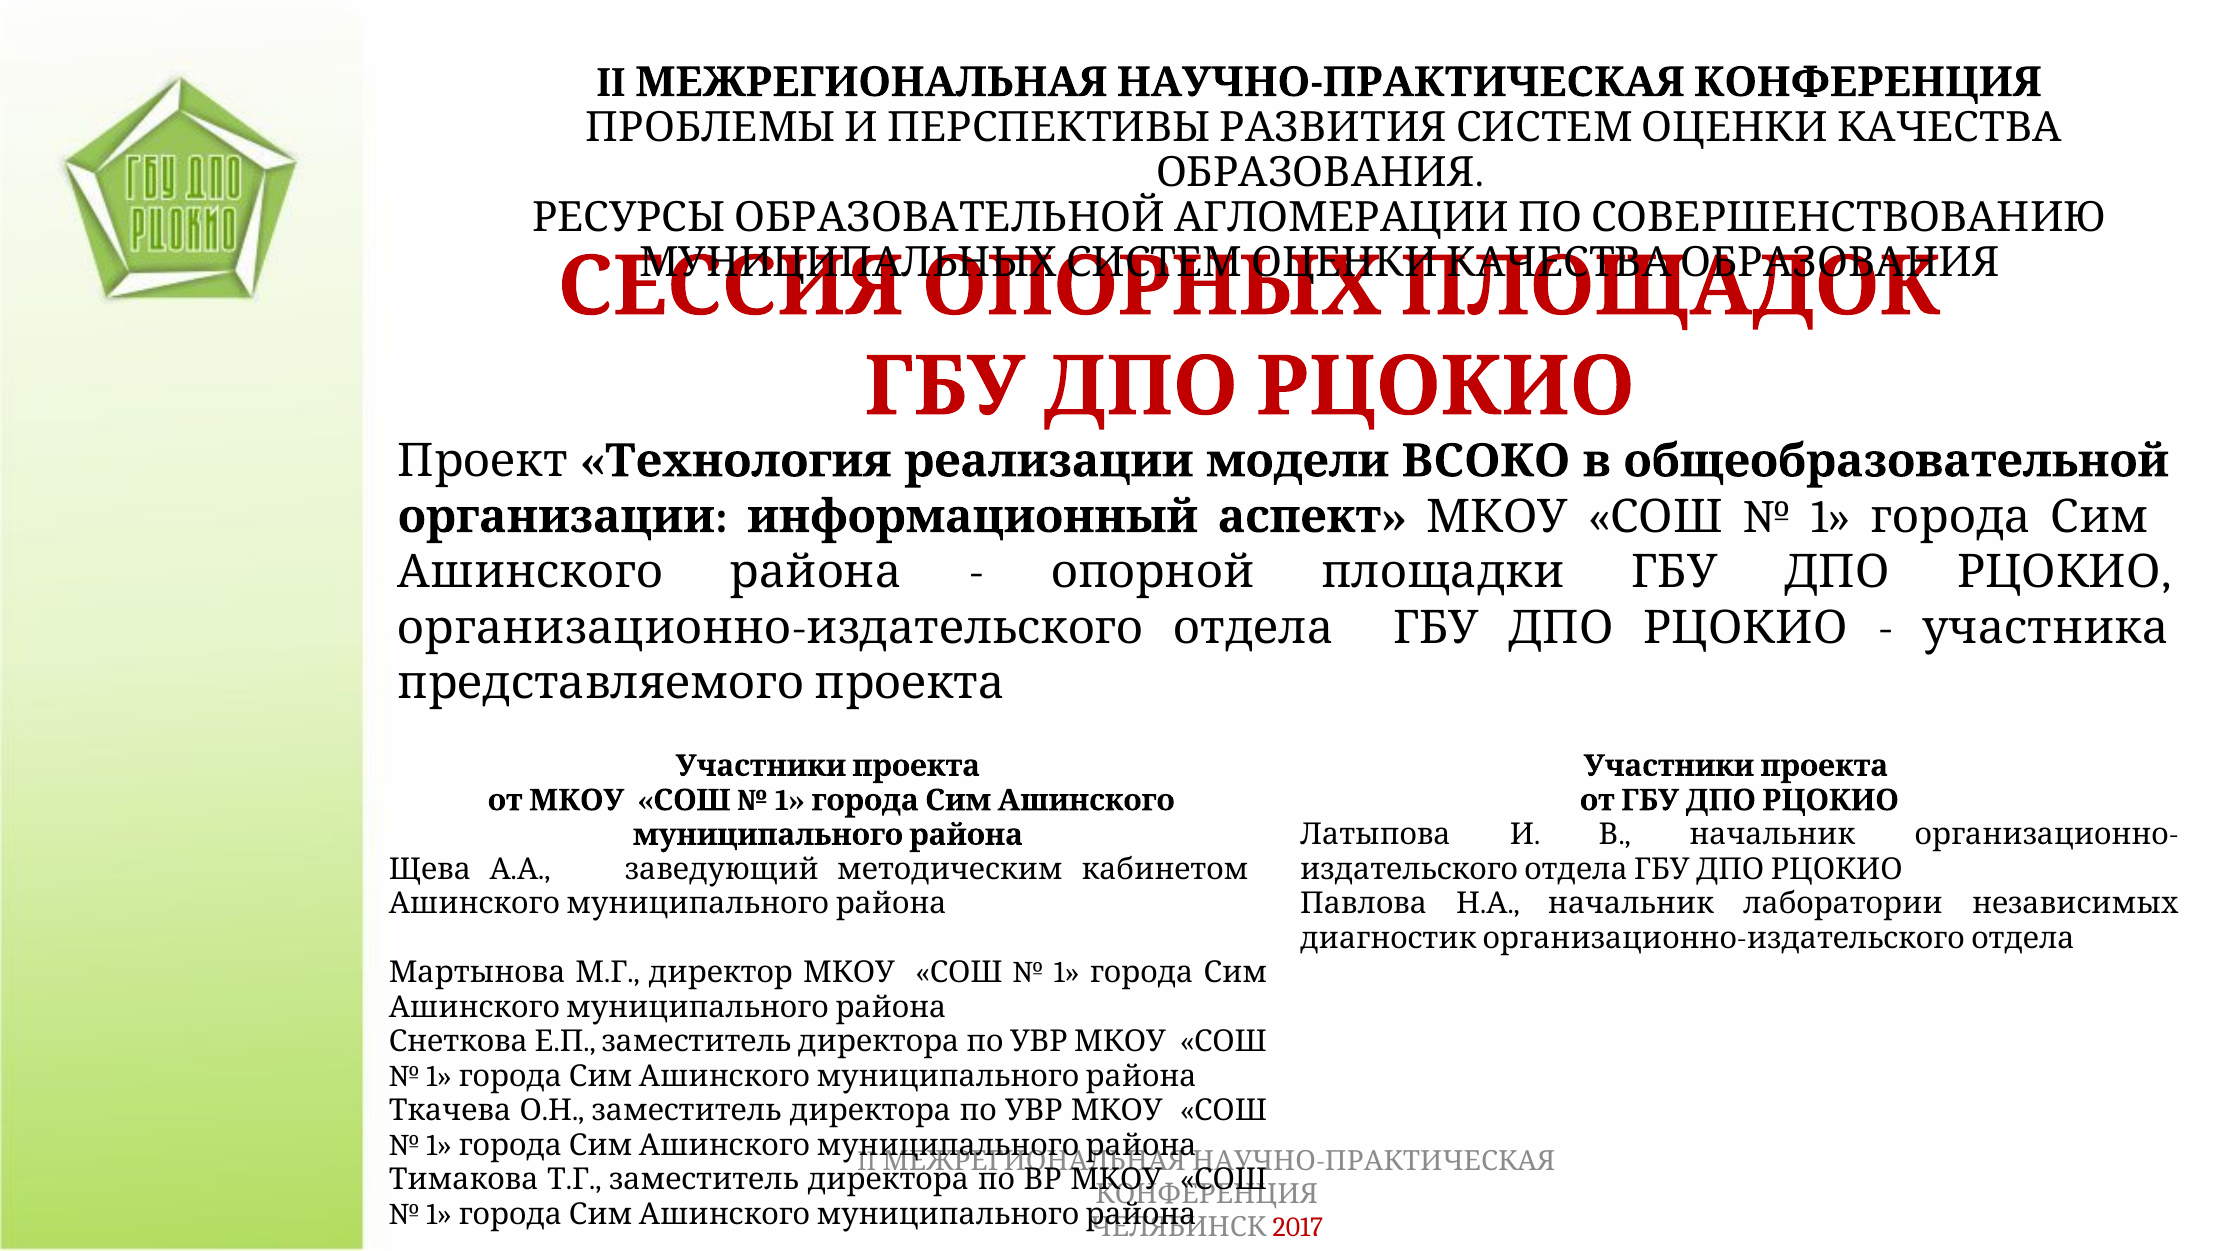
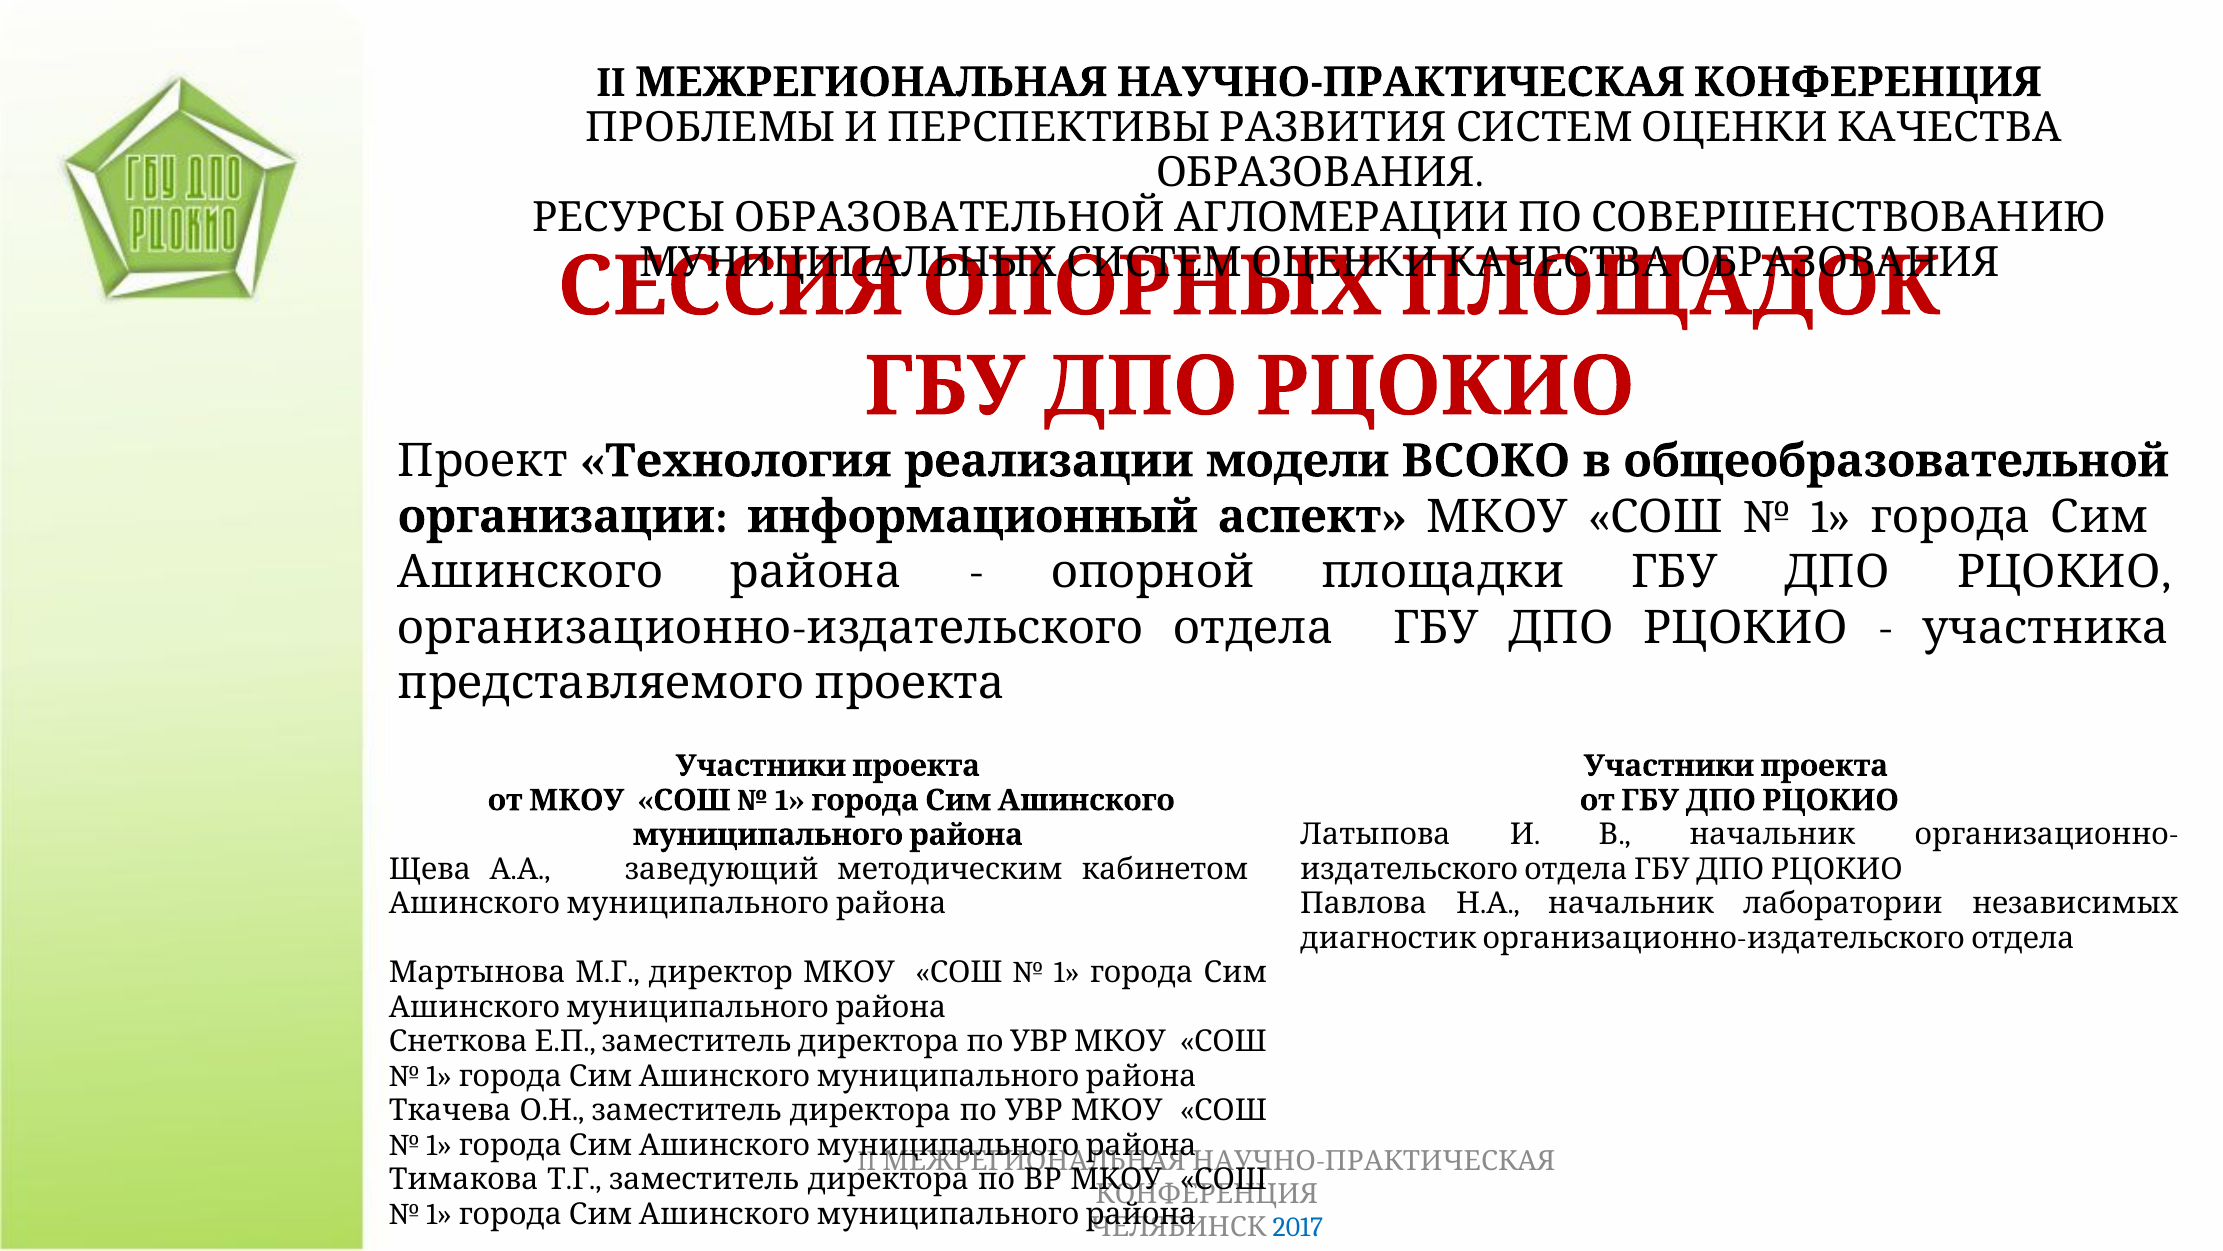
2017 colour: red -> blue
